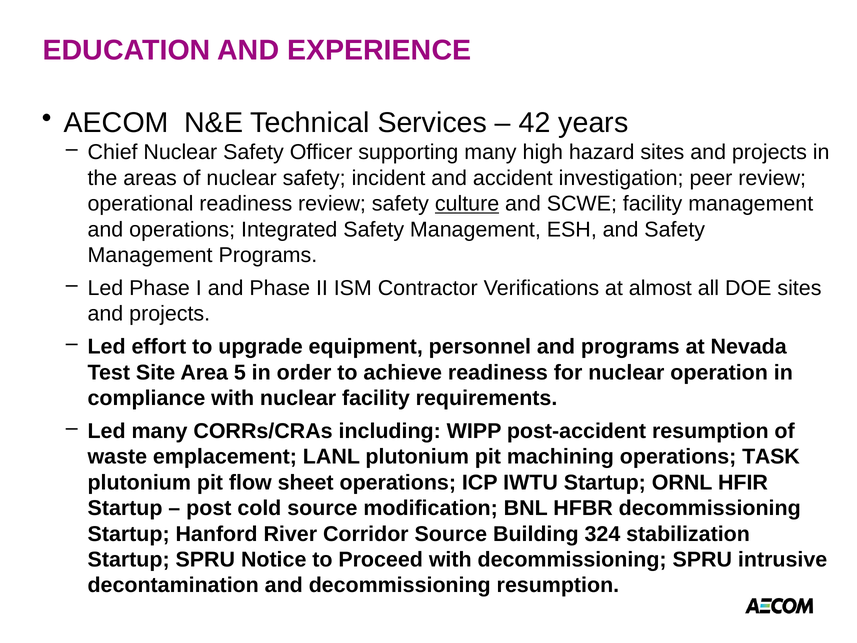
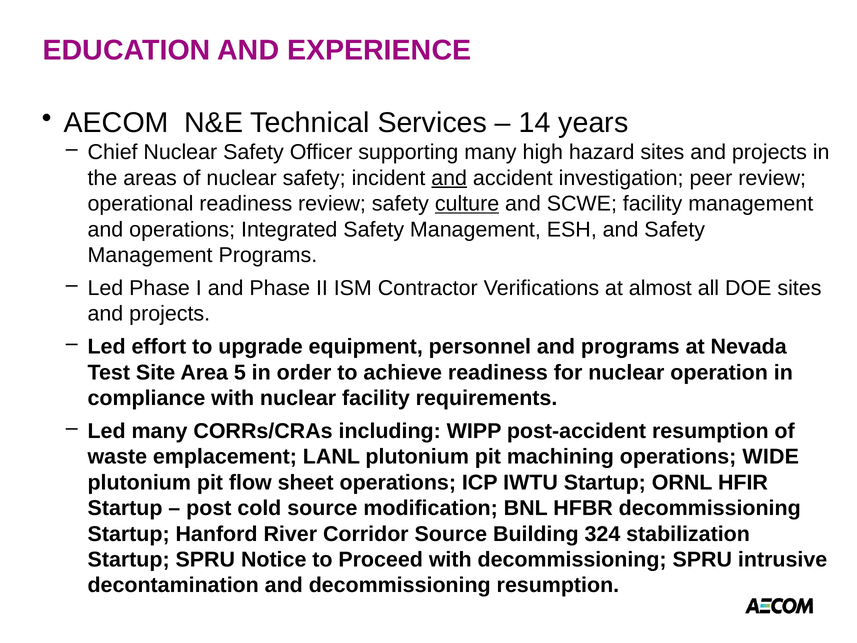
42: 42 -> 14
and at (449, 178) underline: none -> present
TASK: TASK -> WIDE
